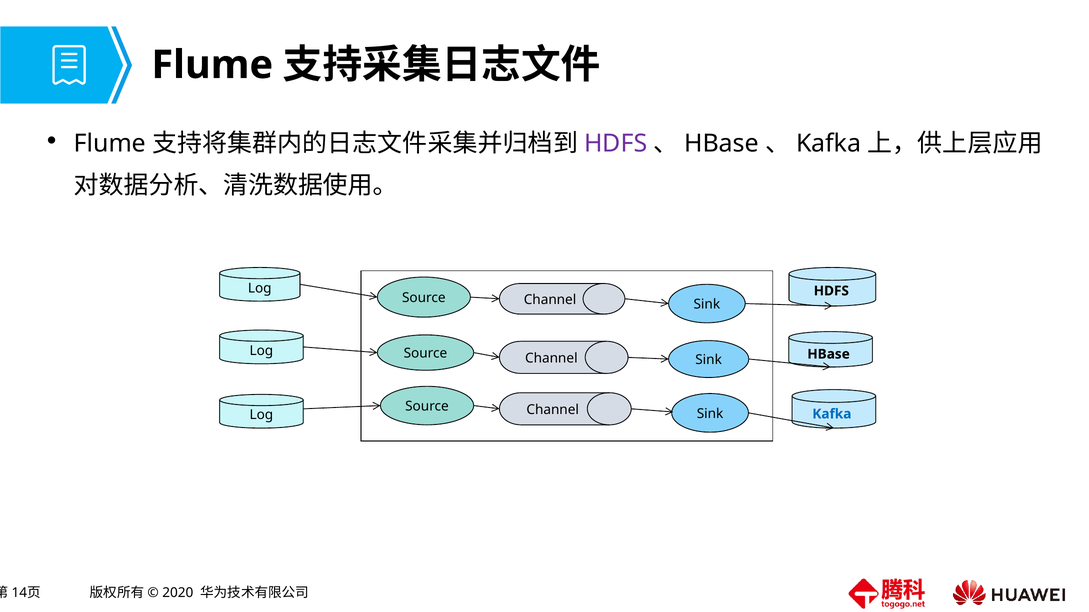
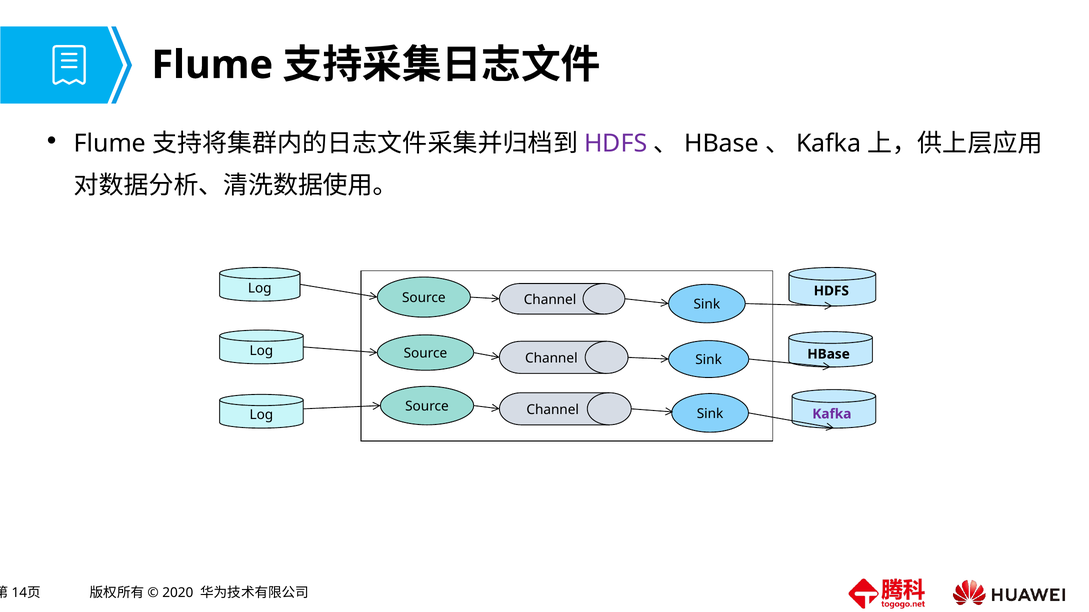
Kafka at (832, 414) colour: blue -> purple
